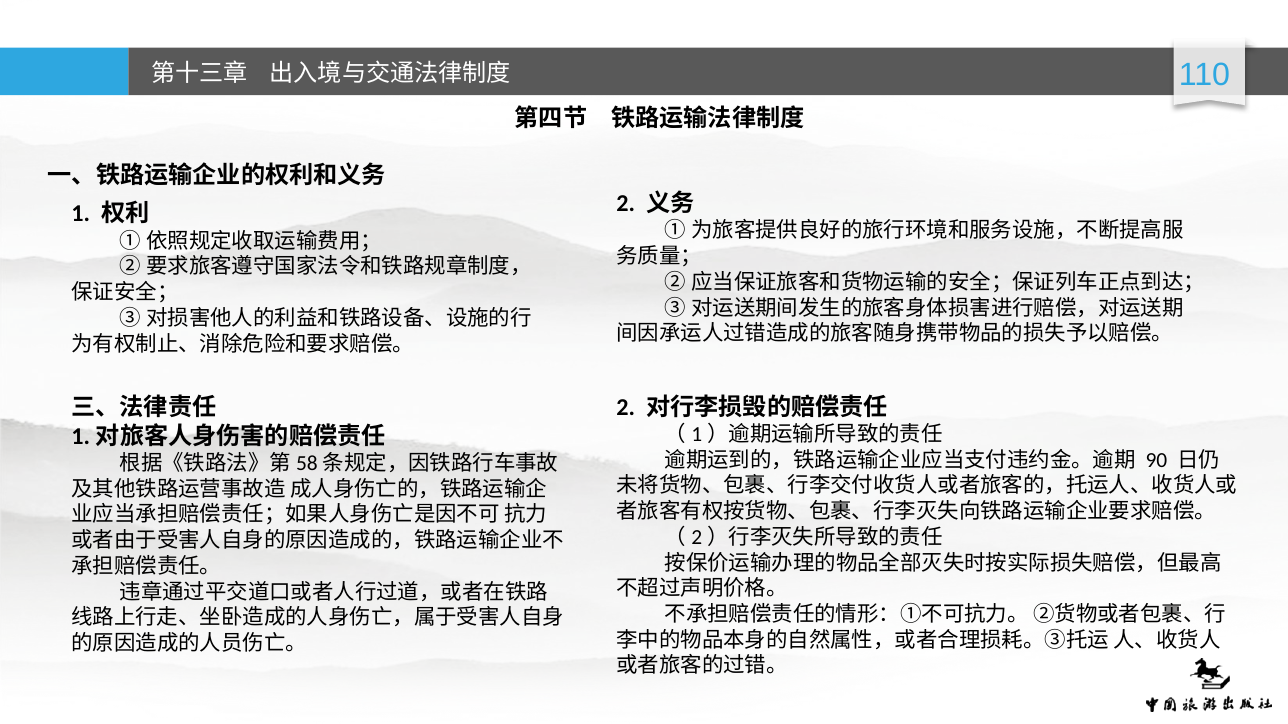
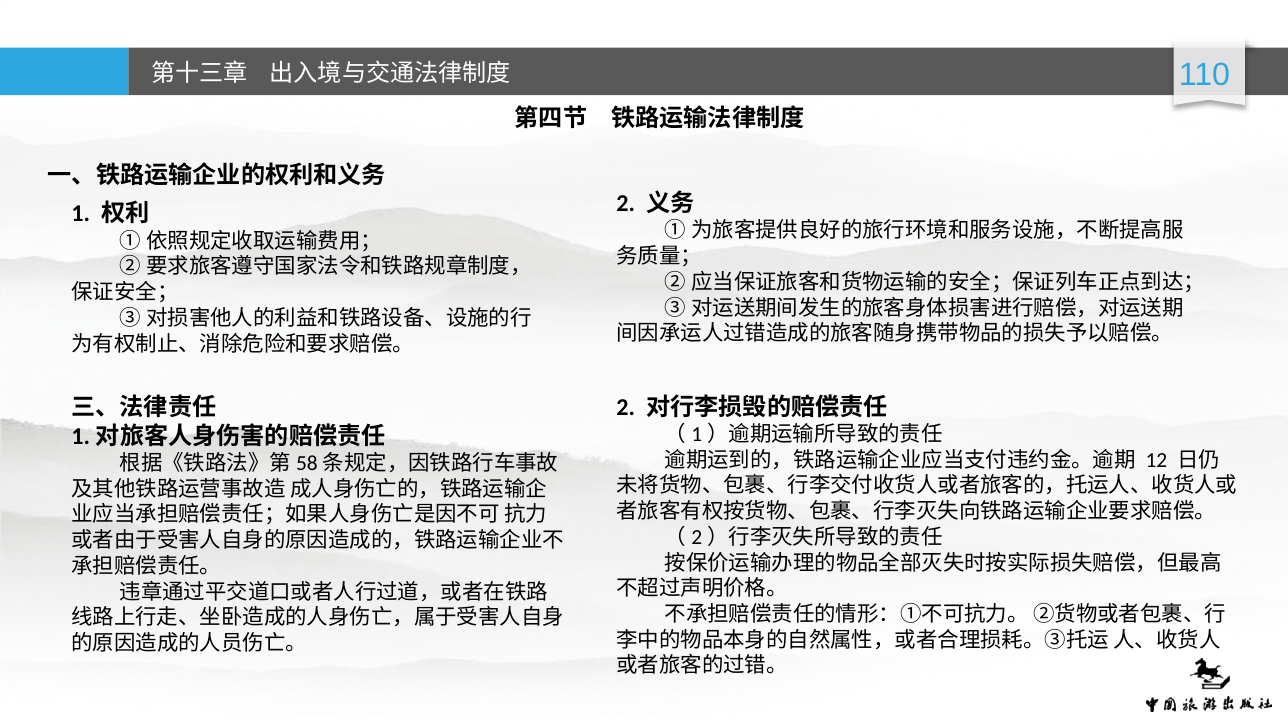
90: 90 -> 12
